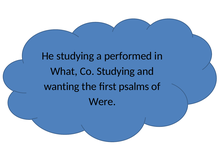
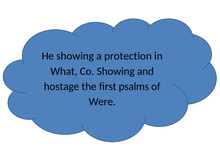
He studying: studying -> showing
performed: performed -> protection
Co Studying: Studying -> Showing
wanting: wanting -> hostage
